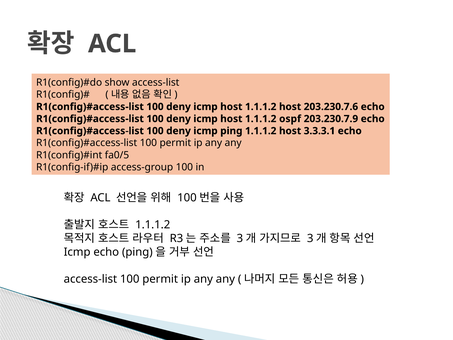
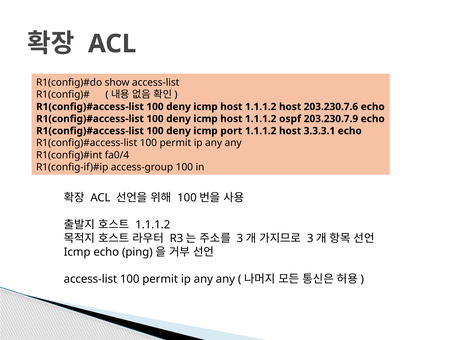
ping: ping -> port
fa0/5: fa0/5 -> fa0/4
